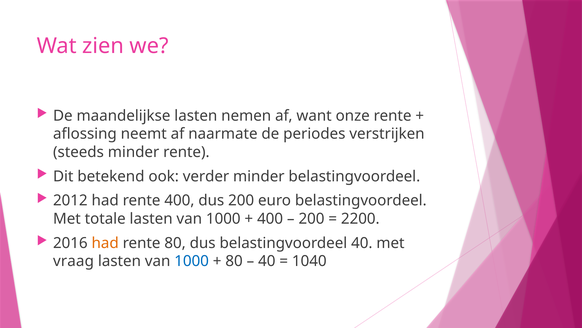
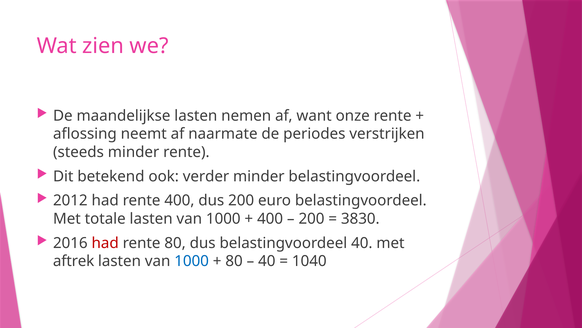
2200: 2200 -> 3830
had at (105, 243) colour: orange -> red
vraag: vraag -> aftrek
